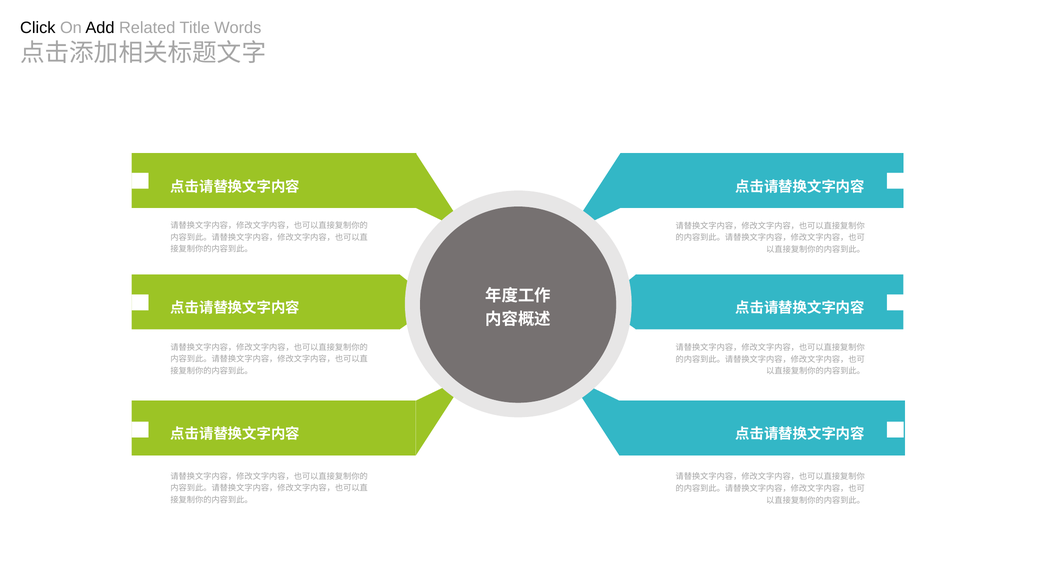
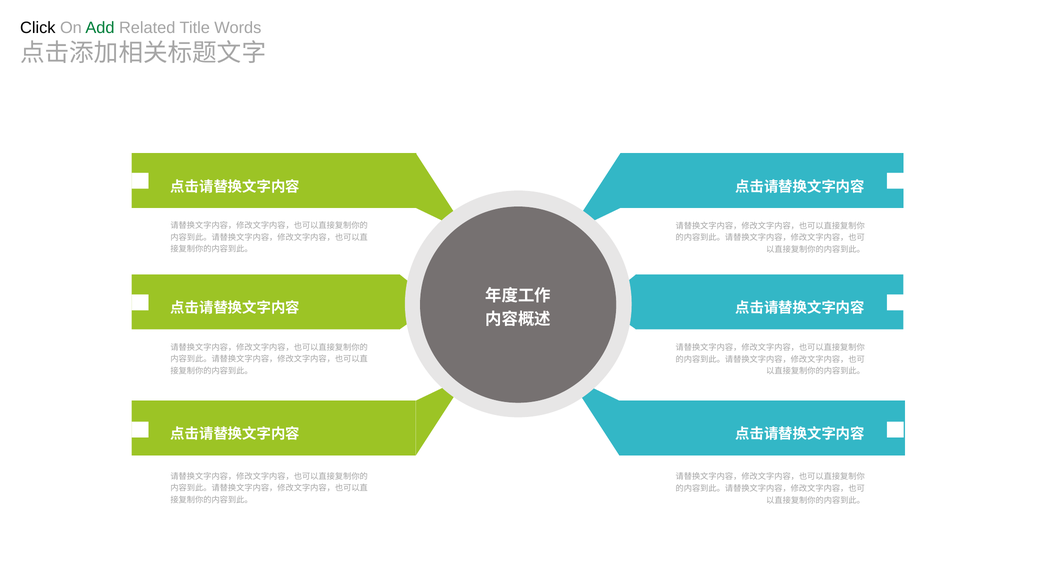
Add colour: black -> green
